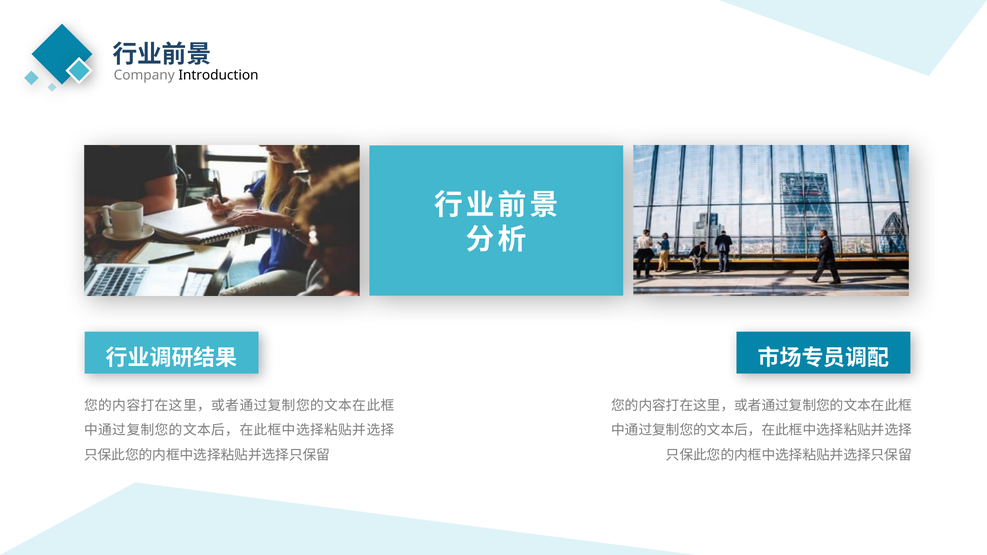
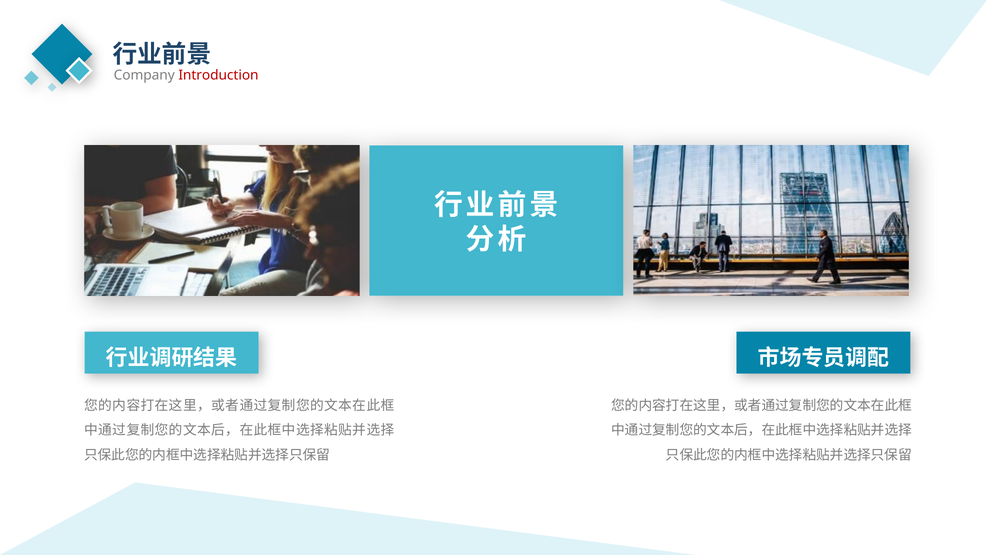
Introduction colour: black -> red
